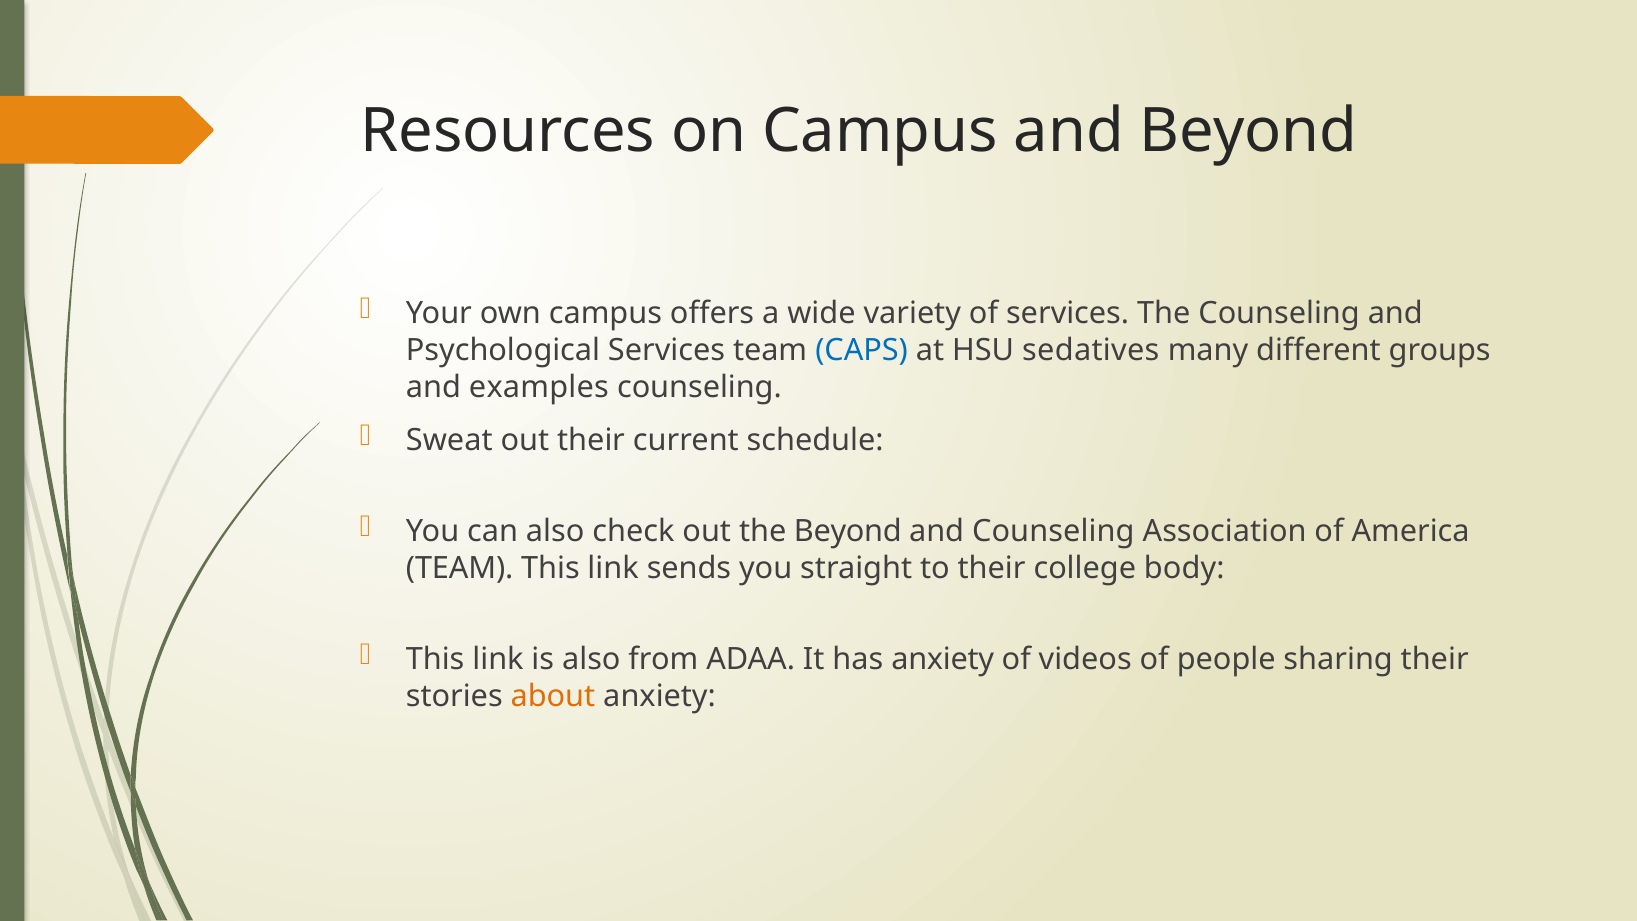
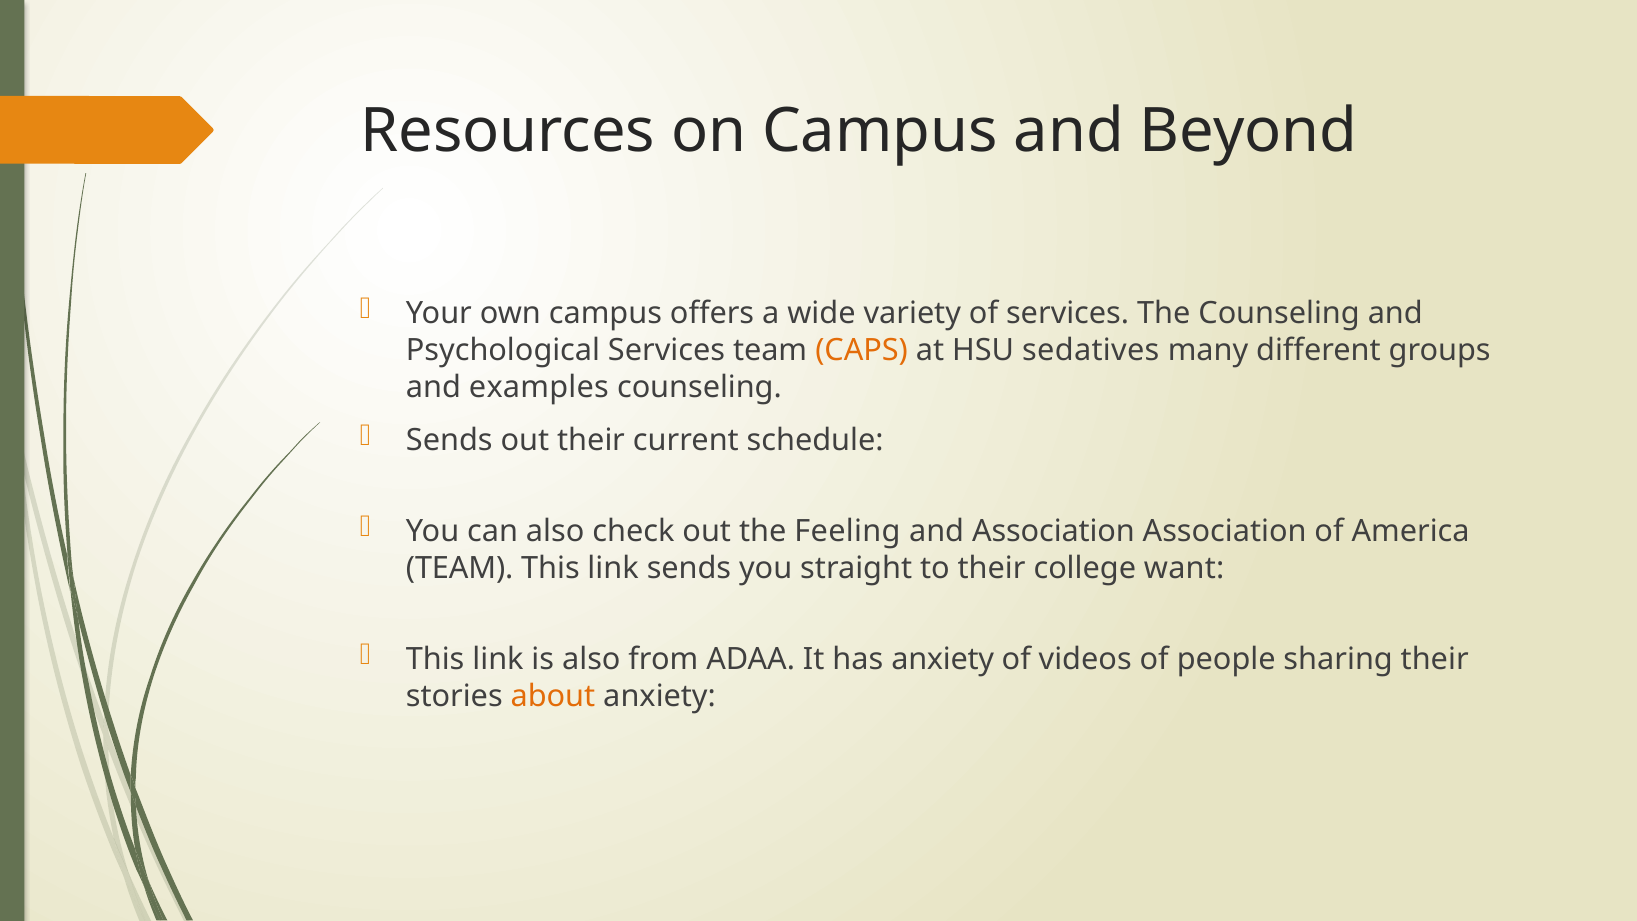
CAPS colour: blue -> orange
Sweat at (449, 441): Sweat -> Sends
the Beyond: Beyond -> Feeling
and Counseling: Counseling -> Association
body: body -> want
